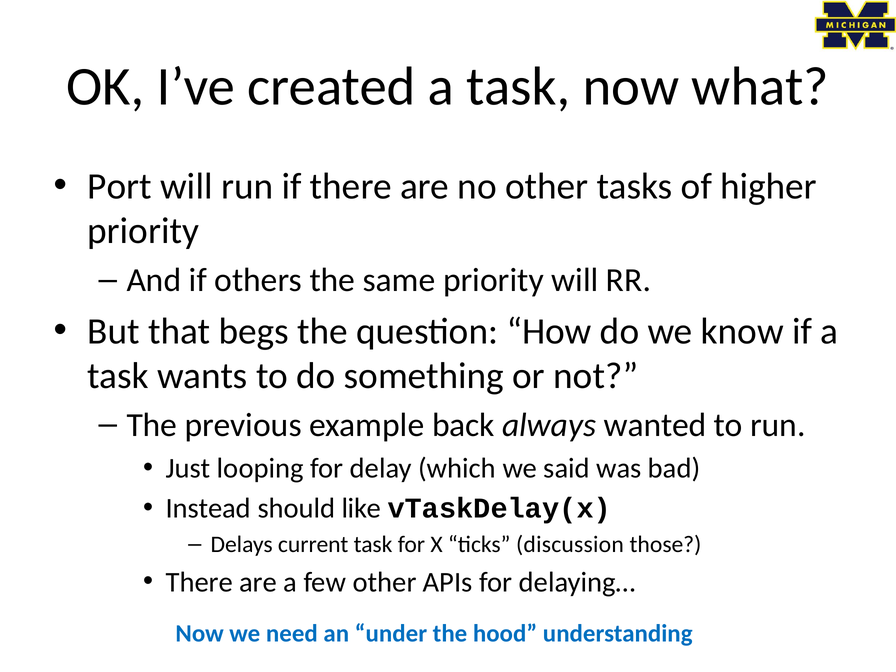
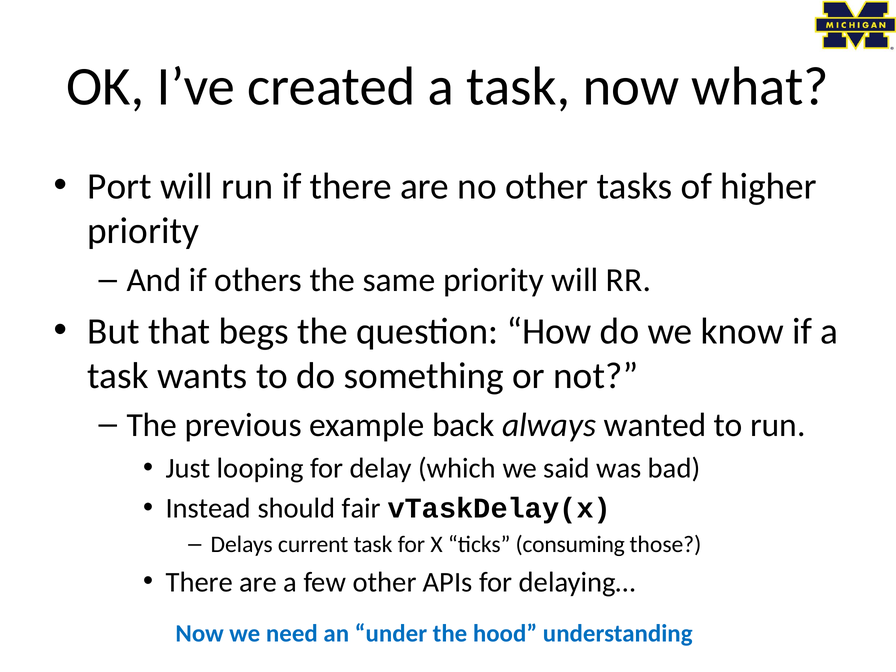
like: like -> fair
discussion: discussion -> consuming
